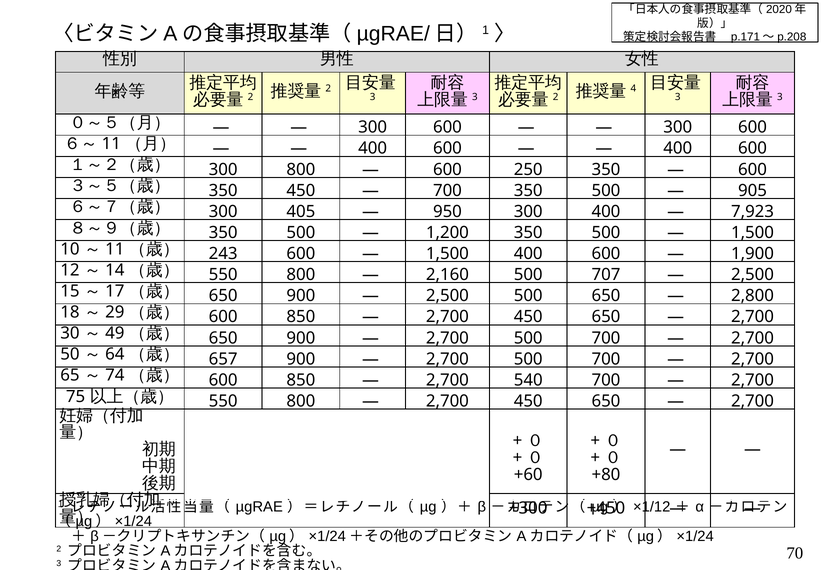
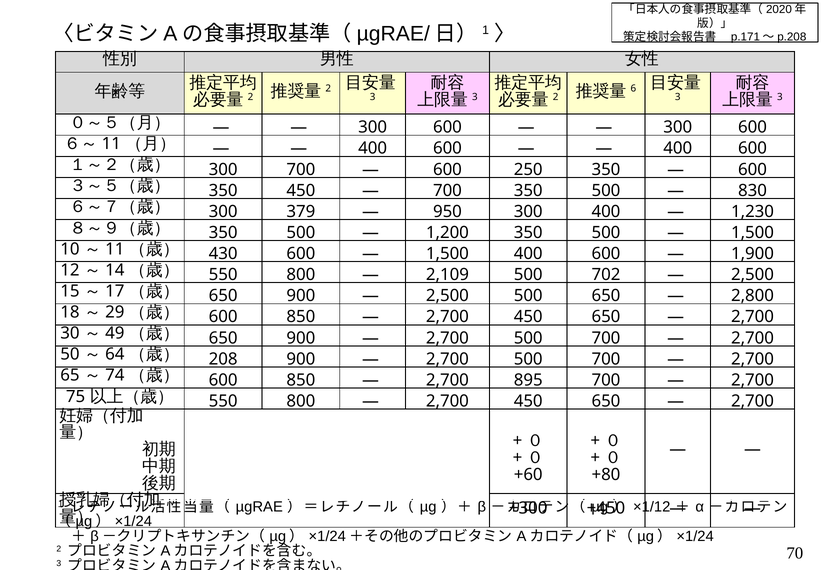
4: 4 -> 6
300 800: 800 -> 700
905: 905 -> 830
405: 405 -> 379
7,923: 7,923 -> 1,230
243: 243 -> 430
2,160: 2,160 -> 2,109
707: 707 -> 702
657: 657 -> 208
540: 540 -> 895
